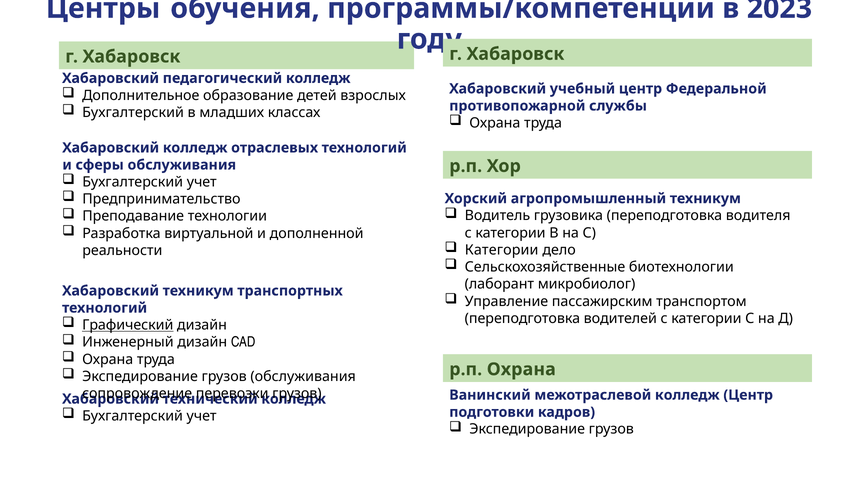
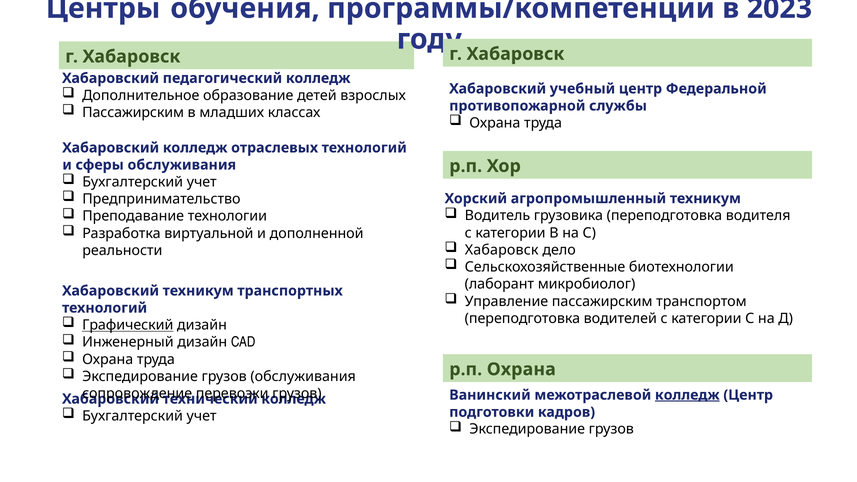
Бухгалтерский at (133, 112): Бухгалтерский -> Пассажирским
Категории at (502, 250): Категории -> Хабаровск
колледж at (687, 395) underline: none -> present
